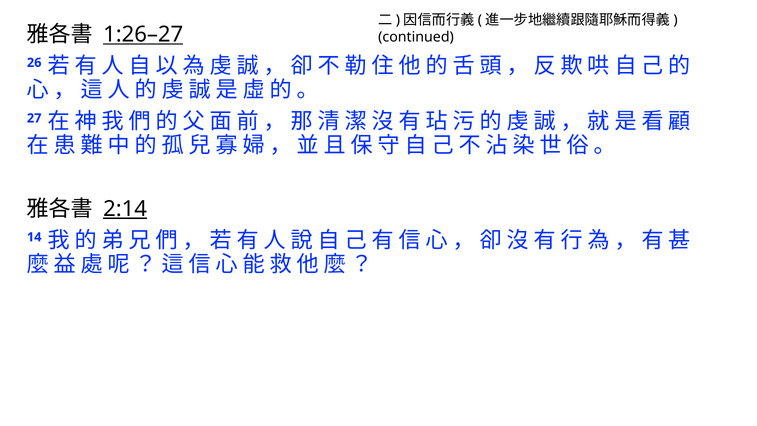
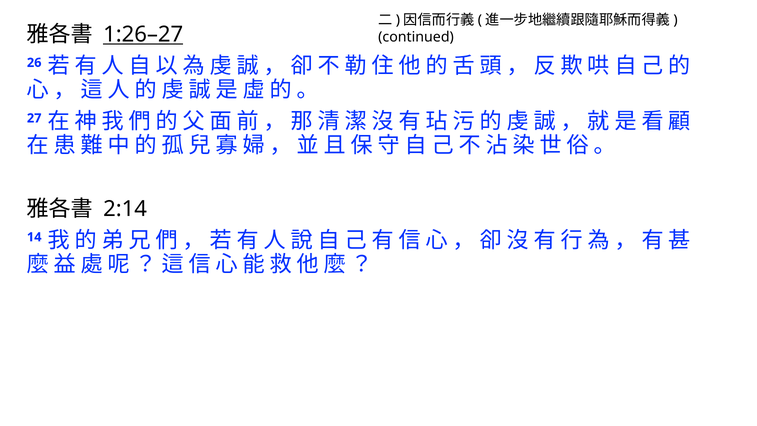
2:14 underline: present -> none
